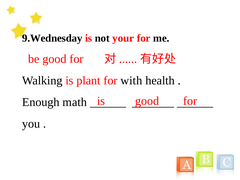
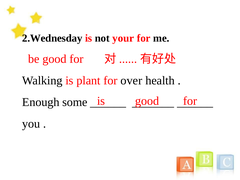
9.Wednesday: 9.Wednesday -> 2.Wednesday
with: with -> over
math: math -> some
